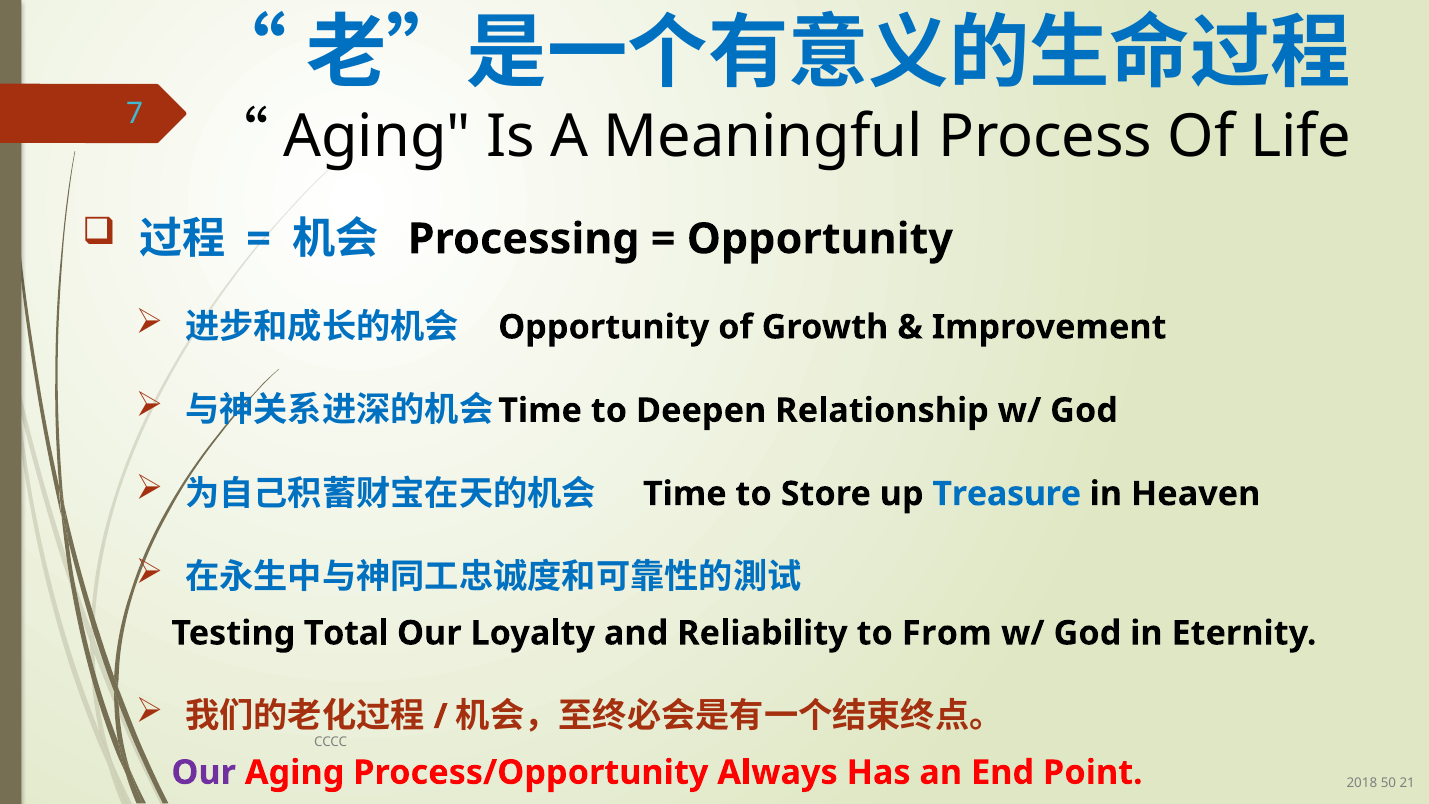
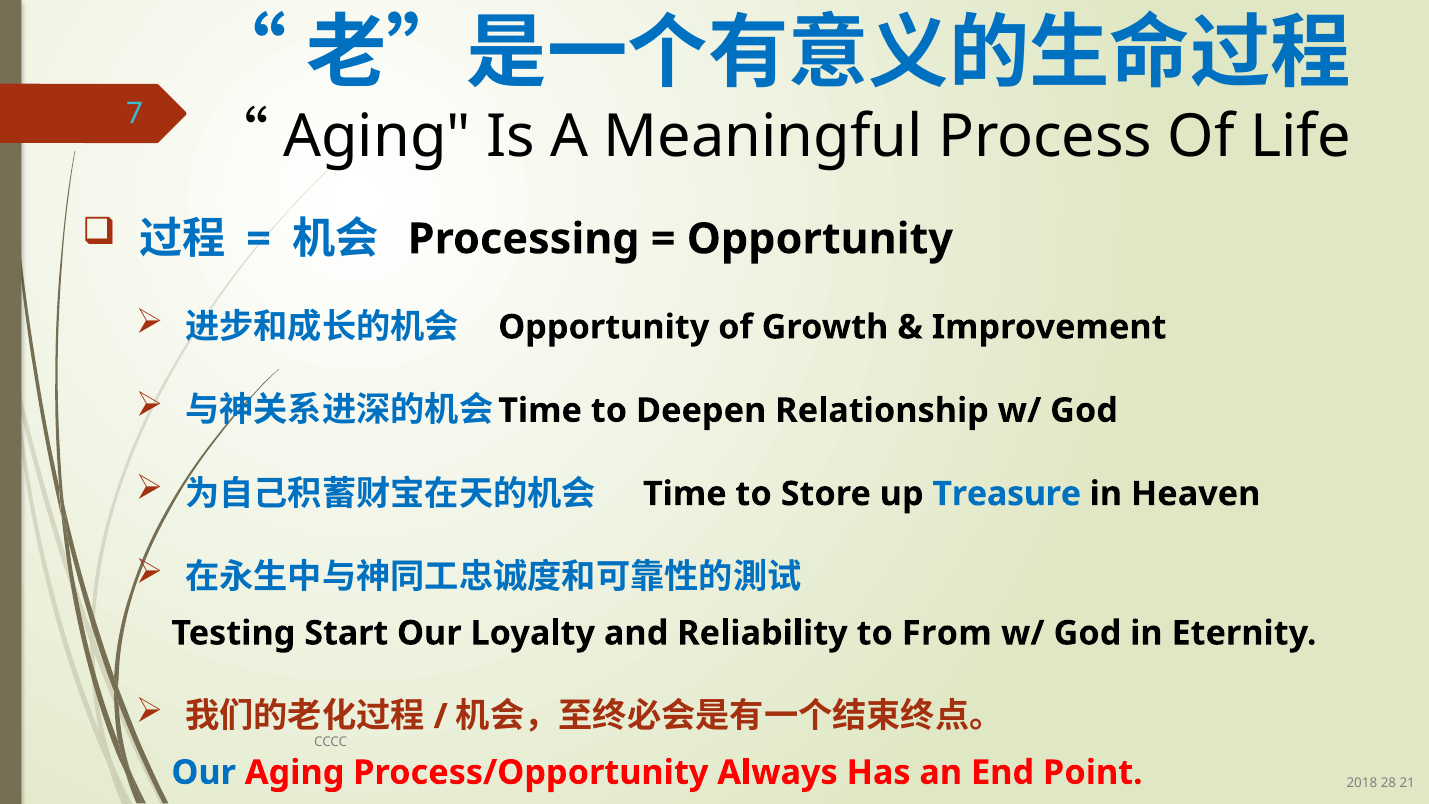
Total: Total -> Start
Our at (204, 772) colour: purple -> blue
50: 50 -> 28
